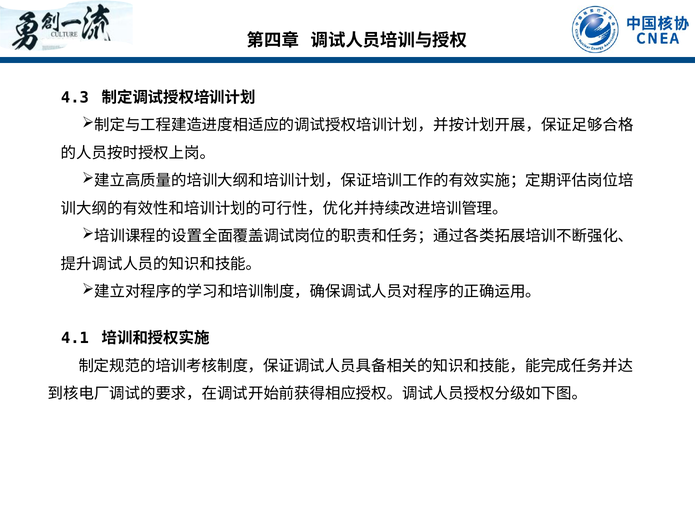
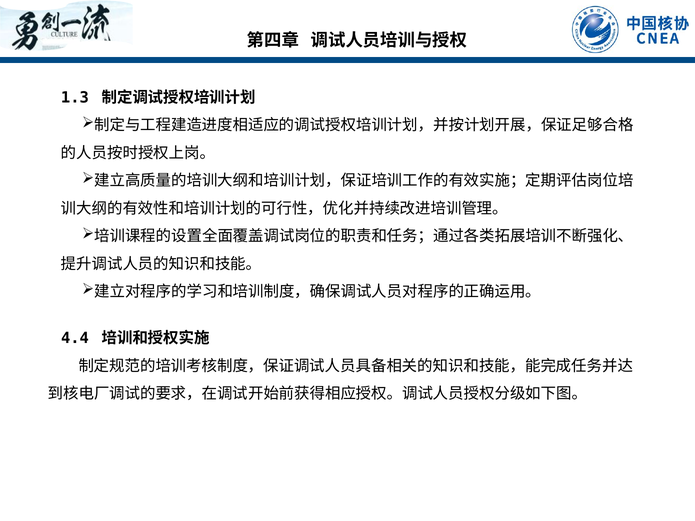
4.3: 4.3 -> 1.3
4.1: 4.1 -> 4.4
